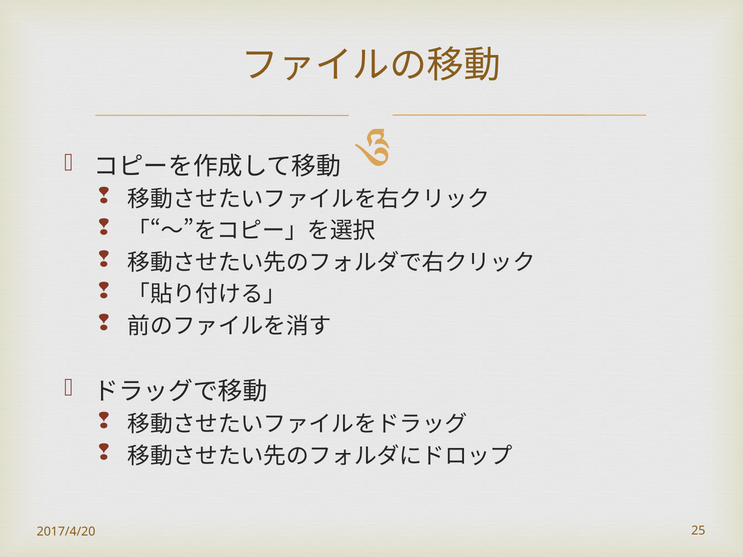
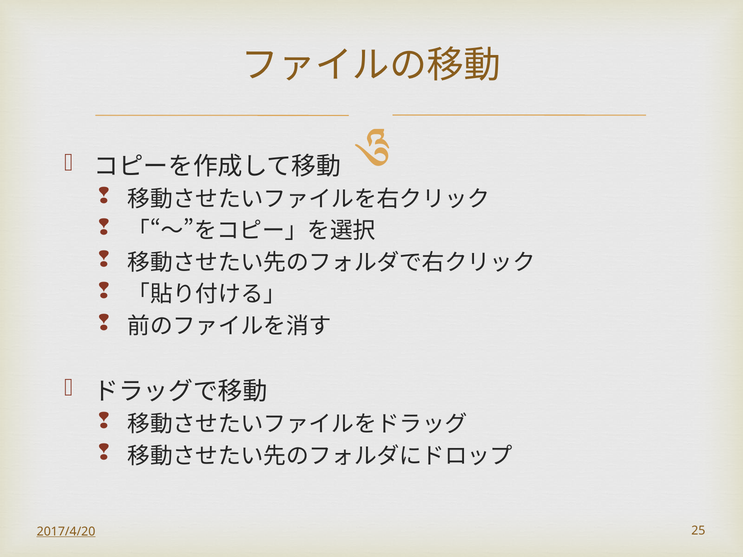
2017/4/20 underline: none -> present
